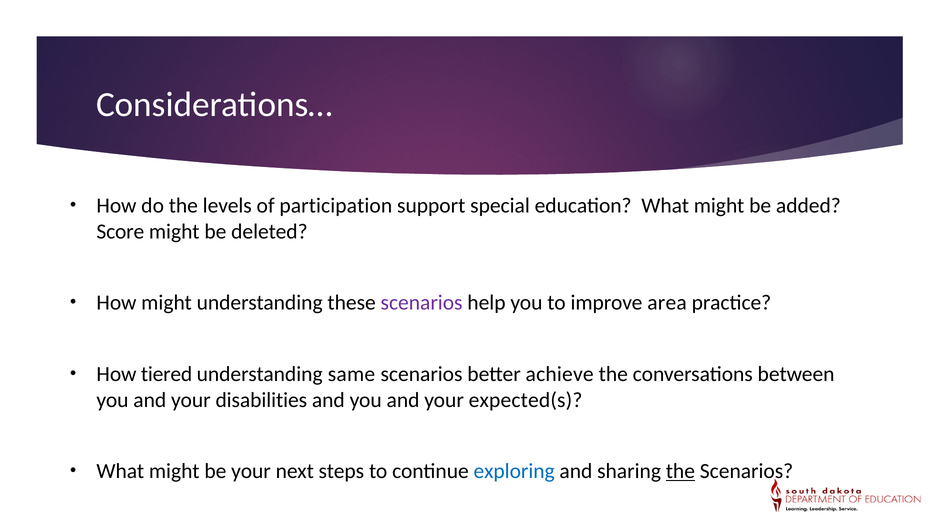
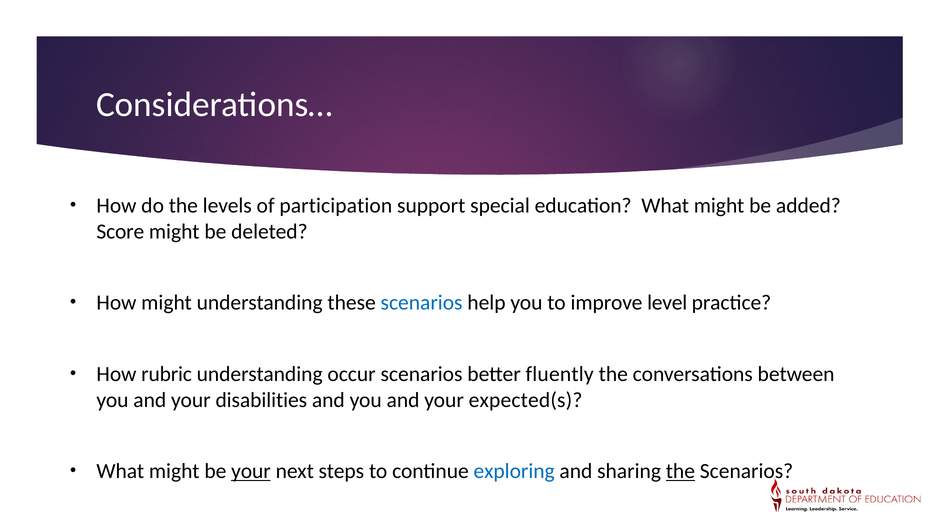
scenarios at (422, 303) colour: purple -> blue
area: area -> level
tiered: tiered -> rubric
same: same -> occur
achieve: achieve -> fluently
your at (251, 471) underline: none -> present
